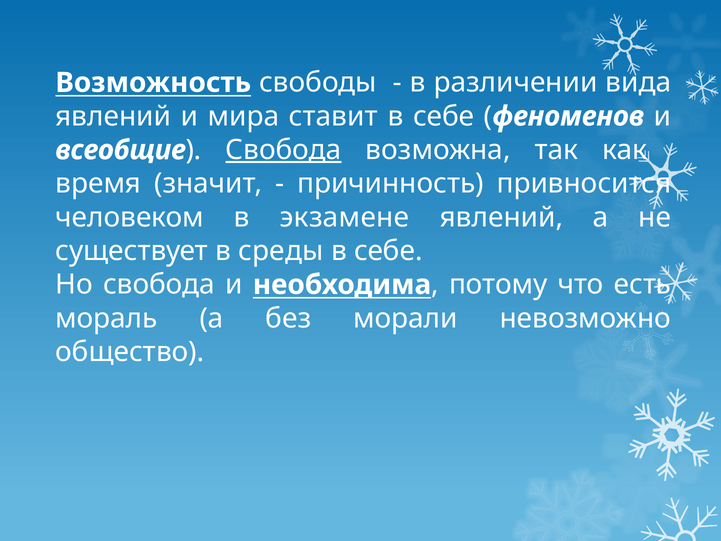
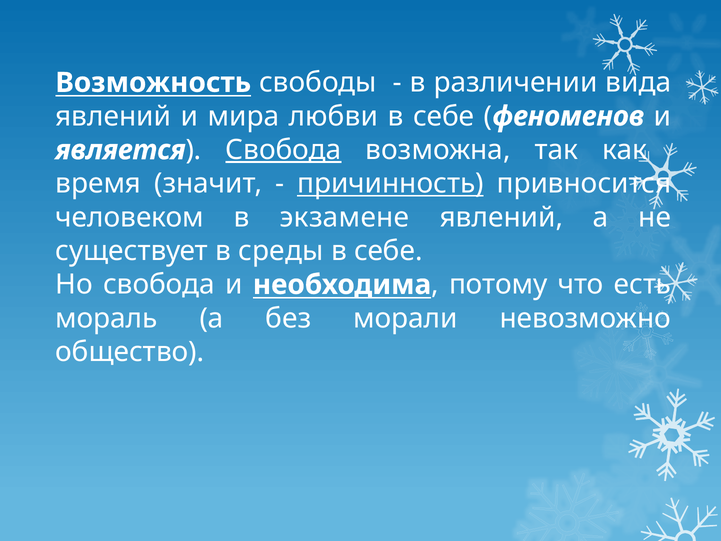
ставит: ставит -> любви
всеобщие: всеобщие -> является
причинность underline: none -> present
